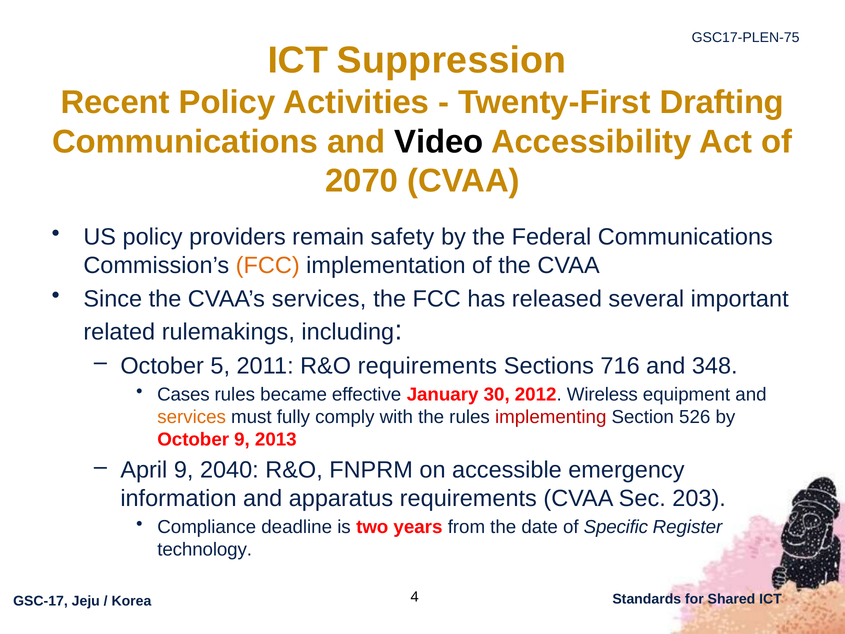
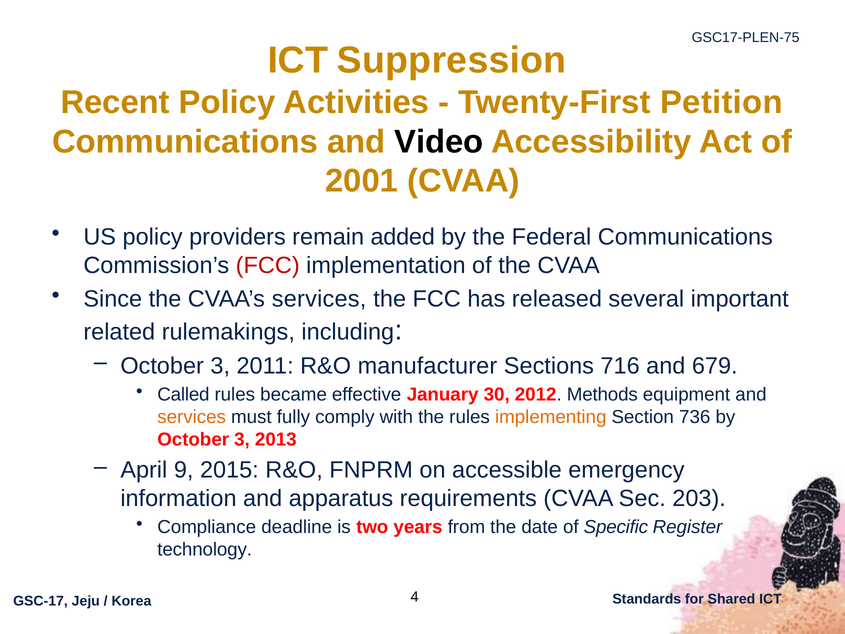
Drafting: Drafting -> Petition
2070: 2070 -> 2001
safety: safety -> added
FCC at (268, 265) colour: orange -> red
5 at (220, 366): 5 -> 3
R&O requirements: requirements -> manufacturer
348: 348 -> 679
Cases: Cases -> Called
Wireless: Wireless -> Methods
implementing colour: red -> orange
526: 526 -> 736
9 at (242, 439): 9 -> 3
2040: 2040 -> 2015
